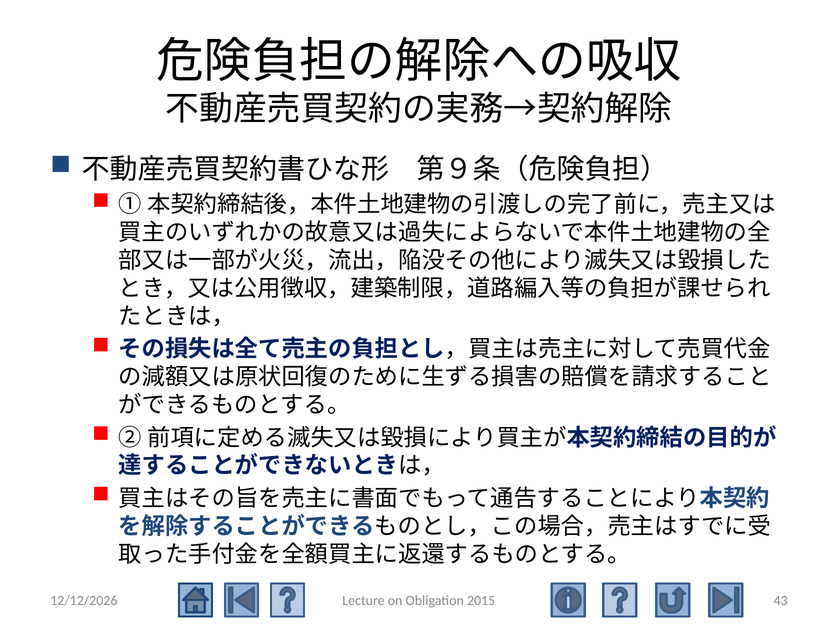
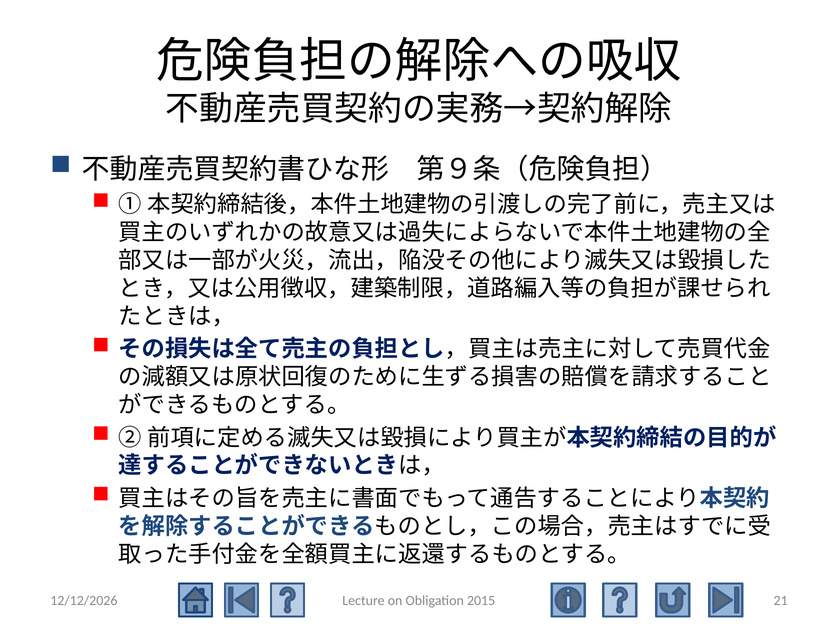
43: 43 -> 21
